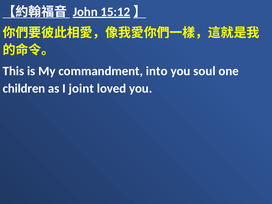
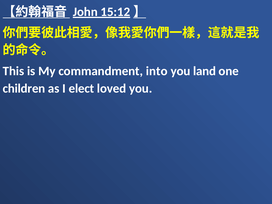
soul: soul -> land
joint: joint -> elect
